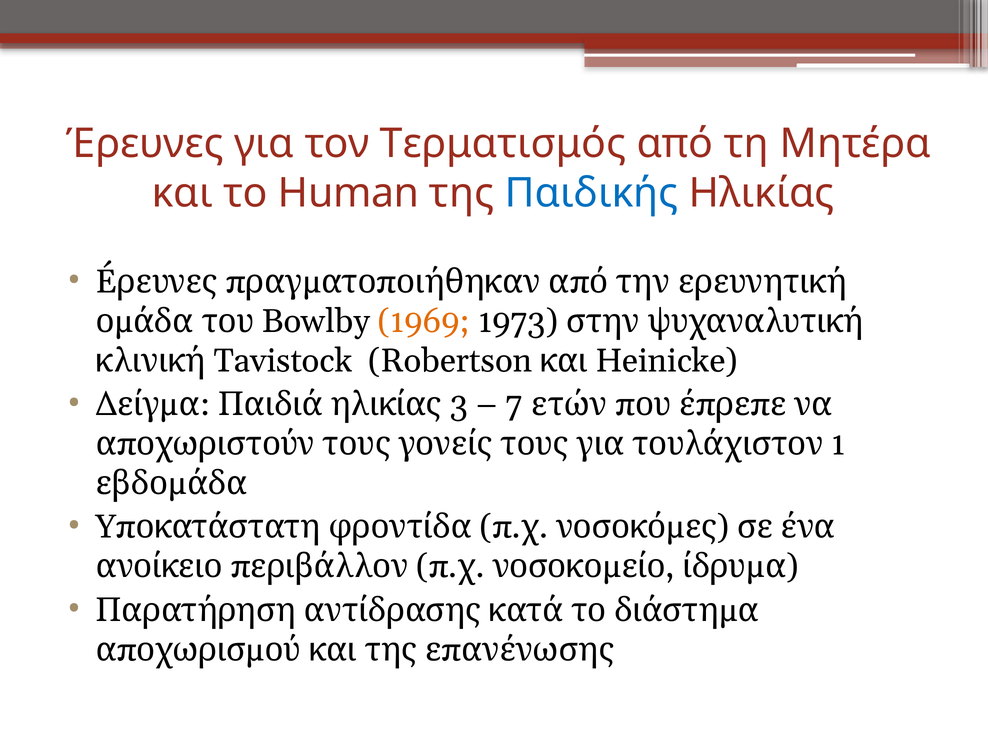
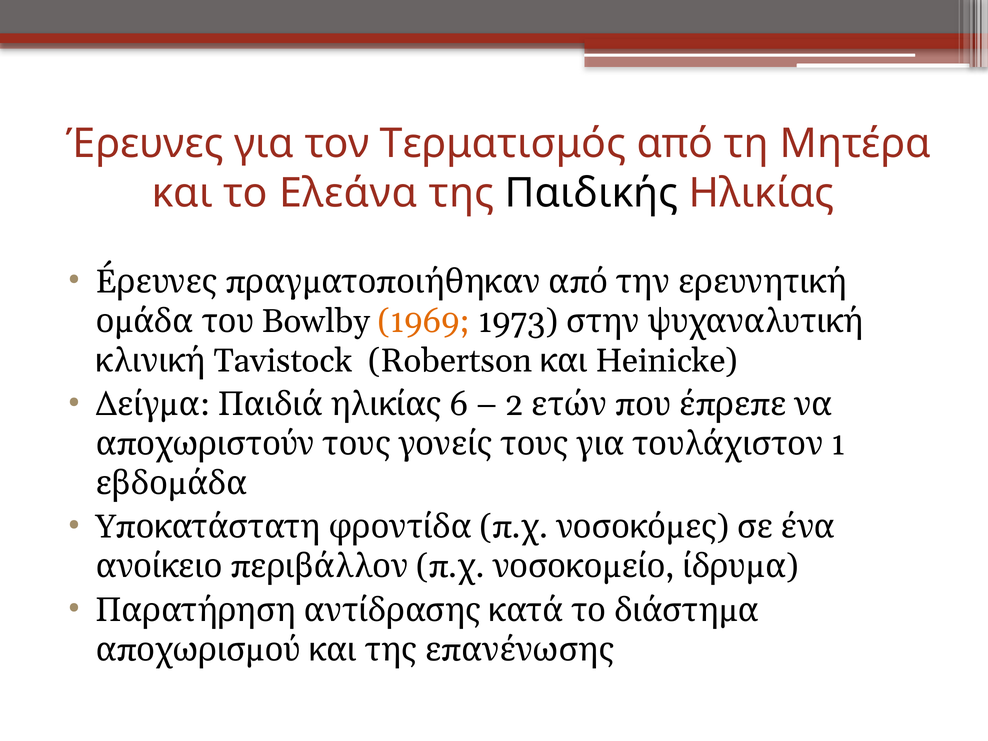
Human: Human -> Ελεάνα
Παιδικής colour: blue -> black
3: 3 -> 6
7: 7 -> 2
